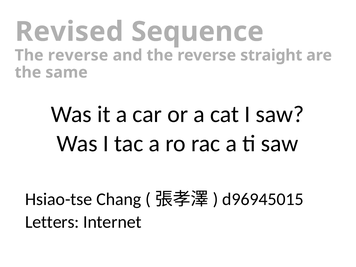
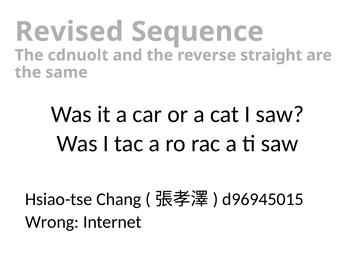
reverse at (78, 55): reverse -> cdnuolt
Letters: Letters -> Wrong
